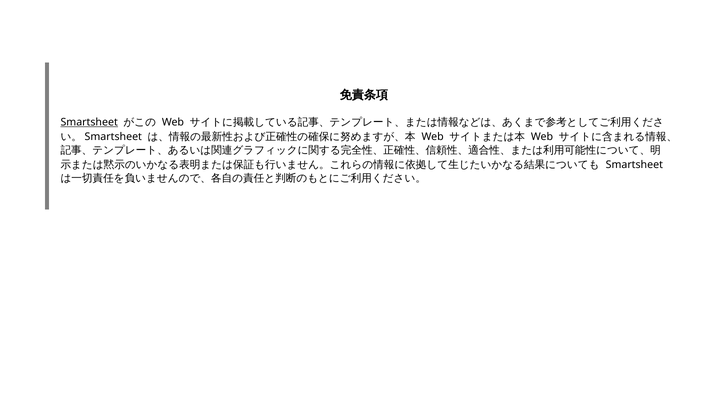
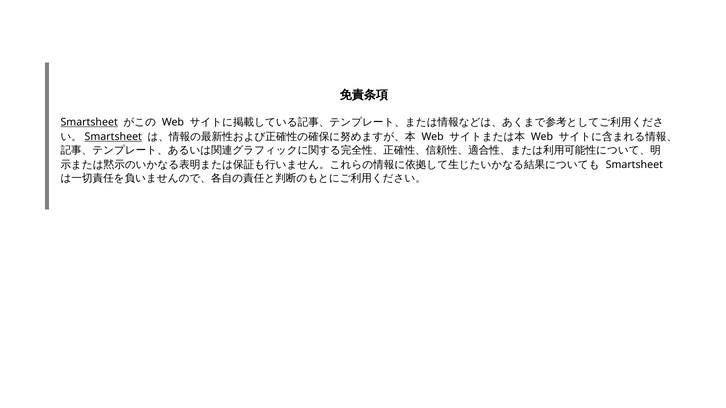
Smartsheet at (113, 137) underline: none -> present
